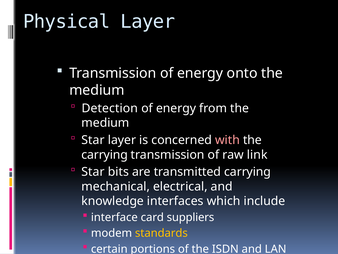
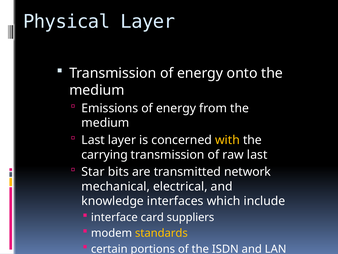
Detection: Detection -> Emissions
Star at (93, 140): Star -> Last
with colour: pink -> yellow
raw link: link -> last
transmitted carrying: carrying -> network
